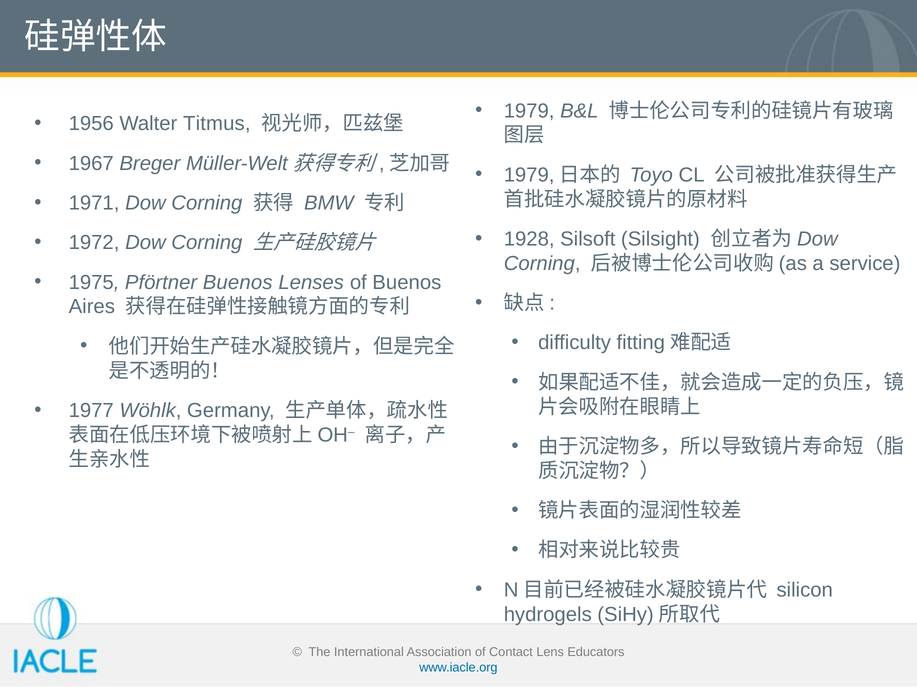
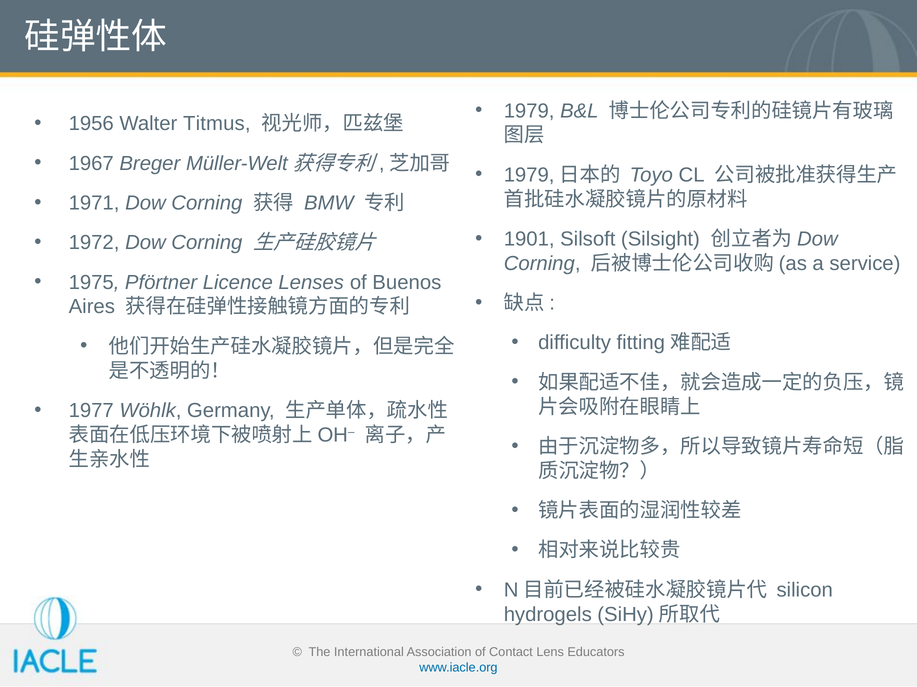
1928: 1928 -> 1901
Pförtner Buenos: Buenos -> Licence
